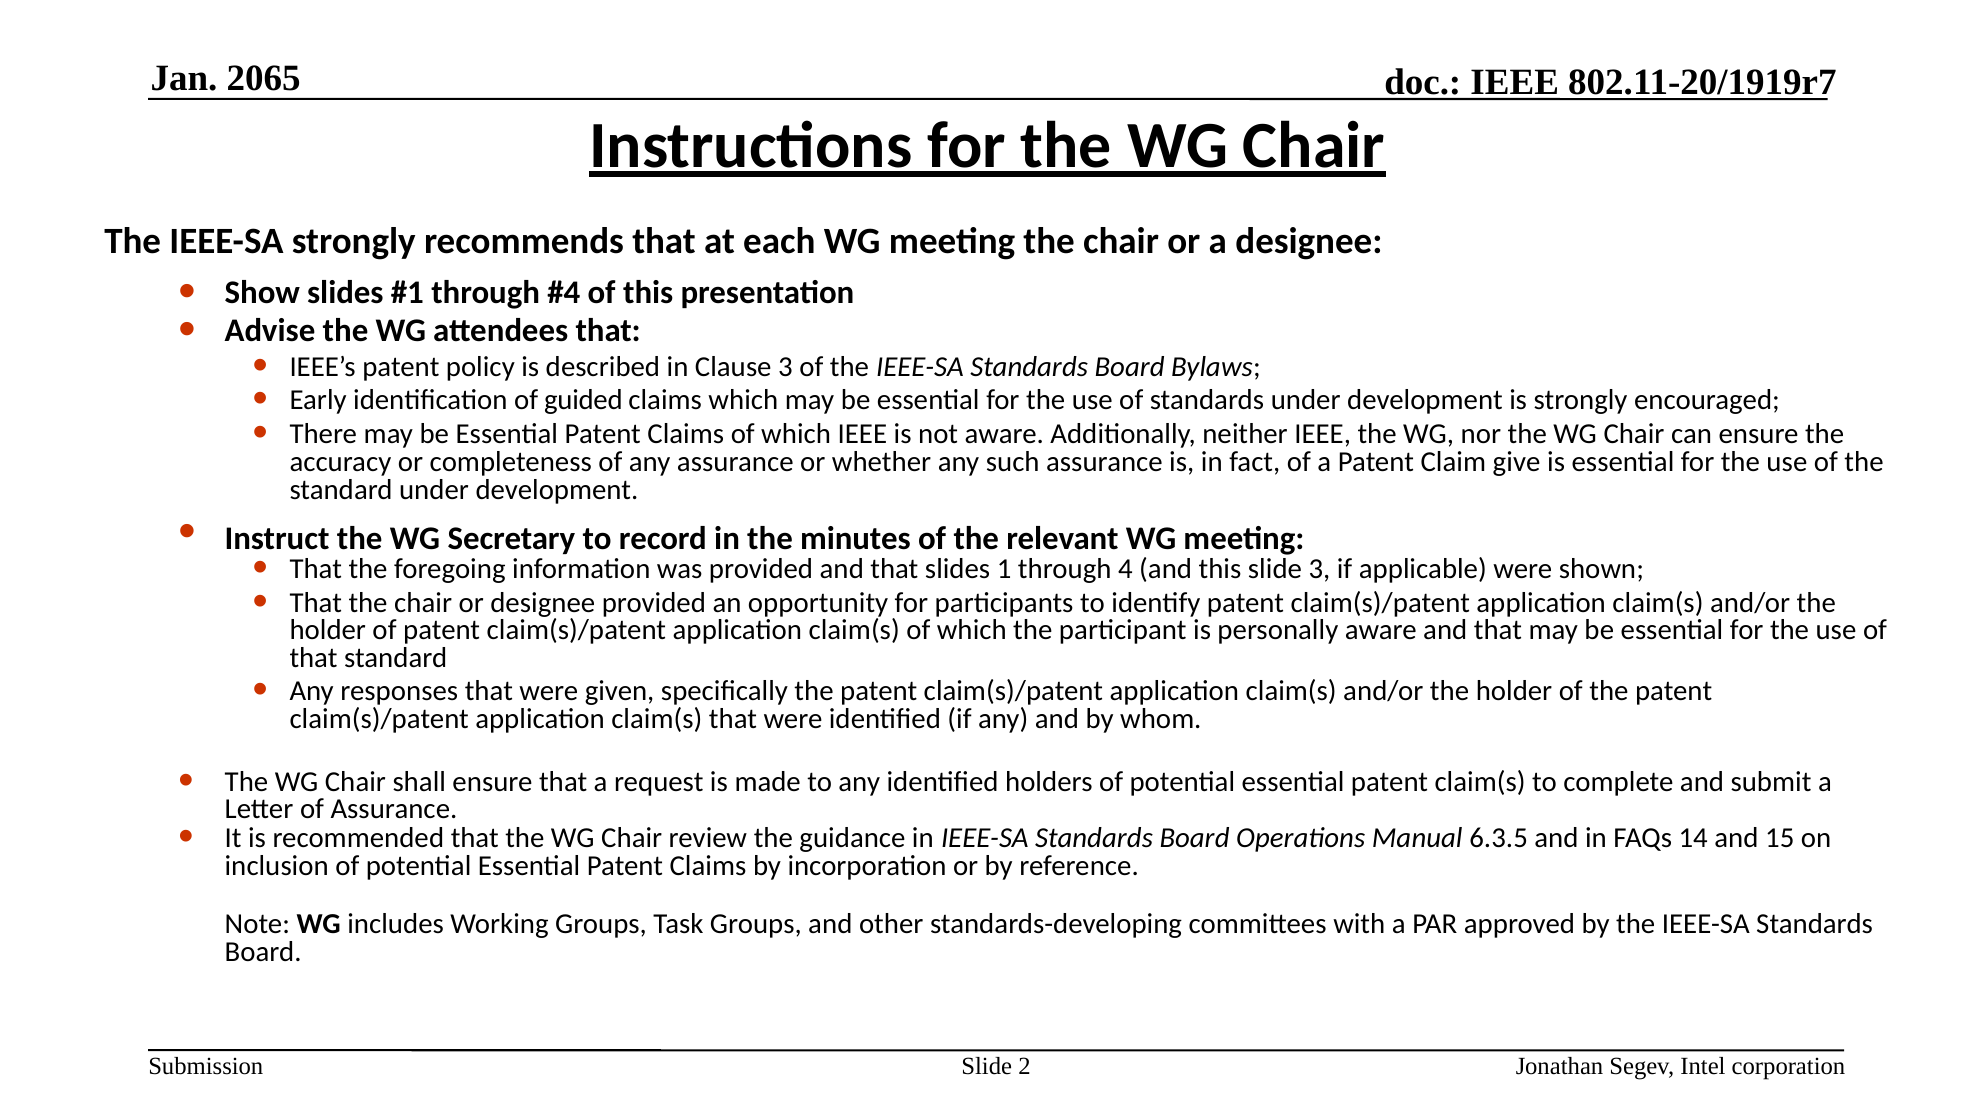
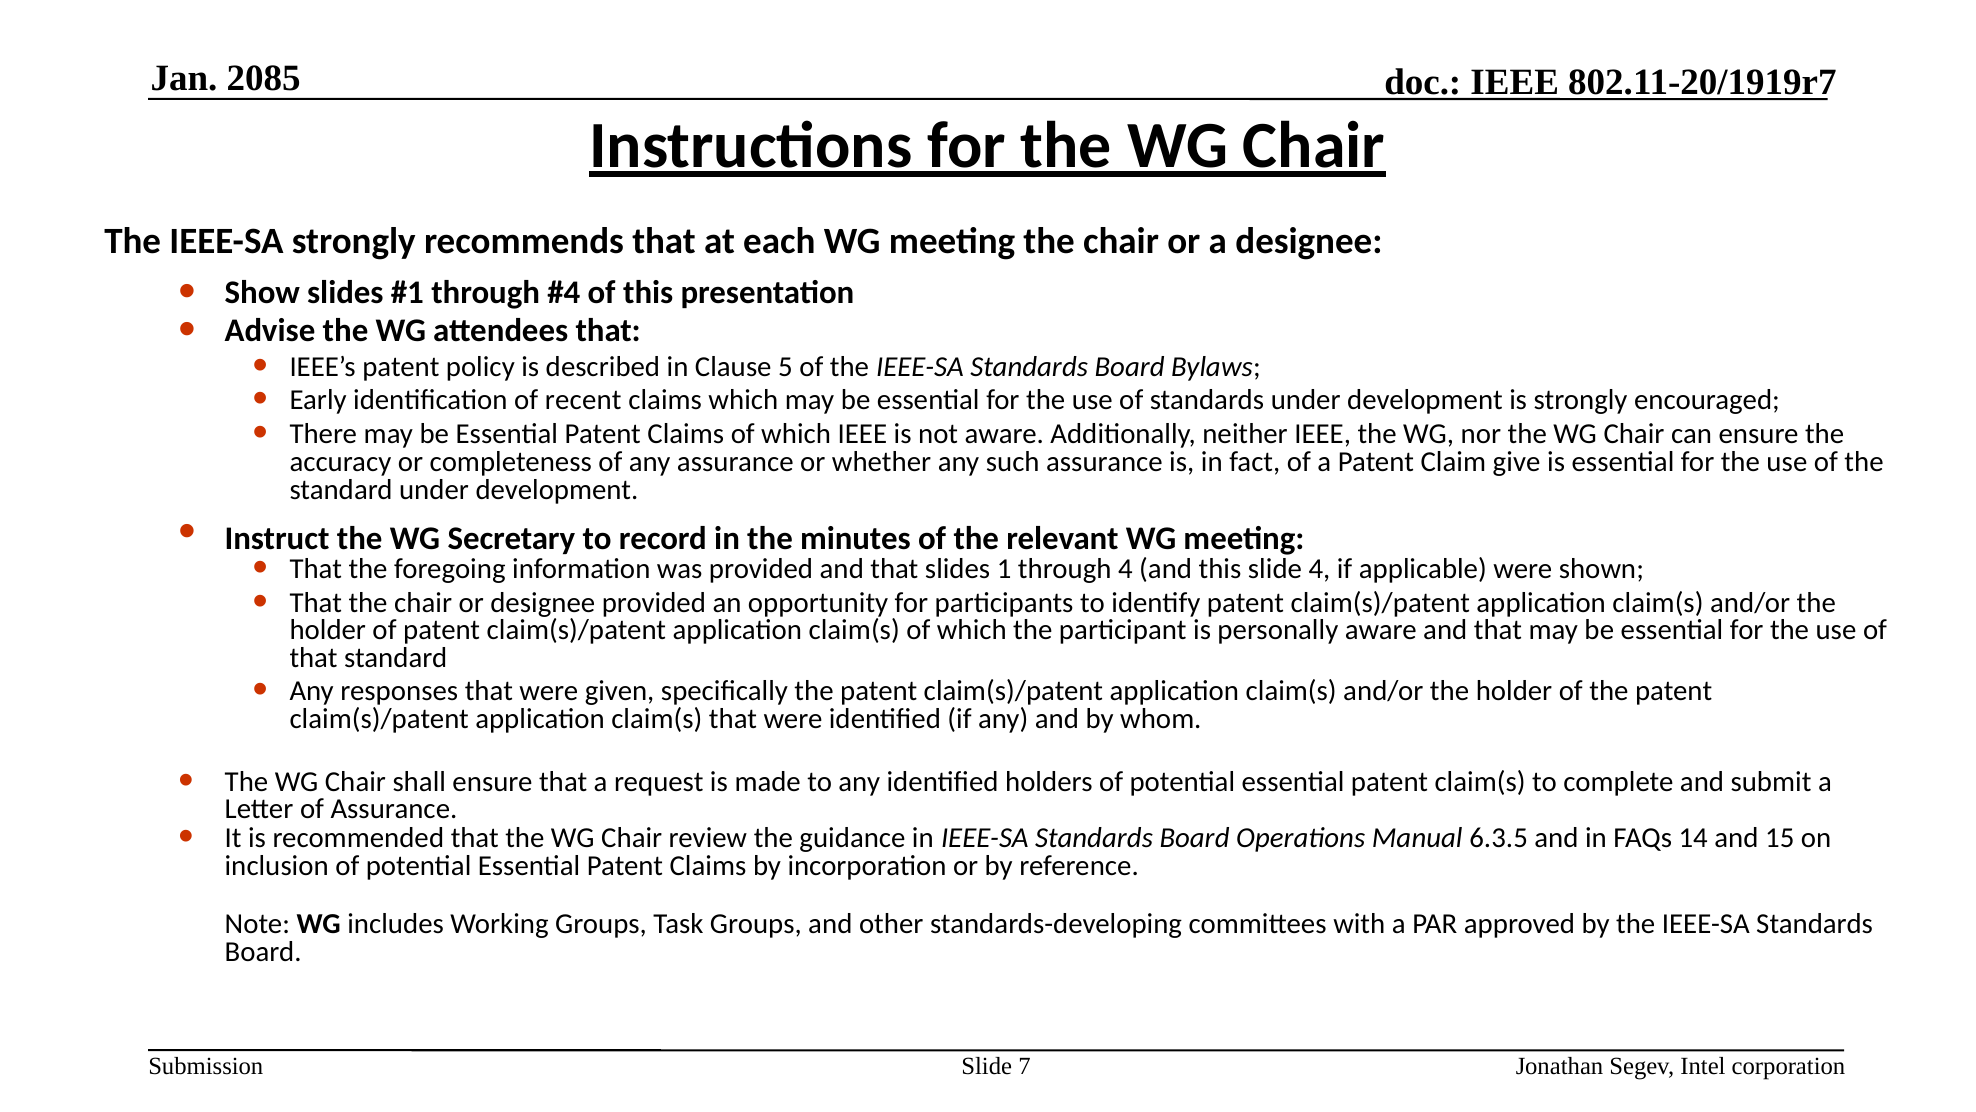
2065: 2065 -> 2085
Clause 3: 3 -> 5
guided: guided -> recent
slide 3: 3 -> 4
2: 2 -> 7
